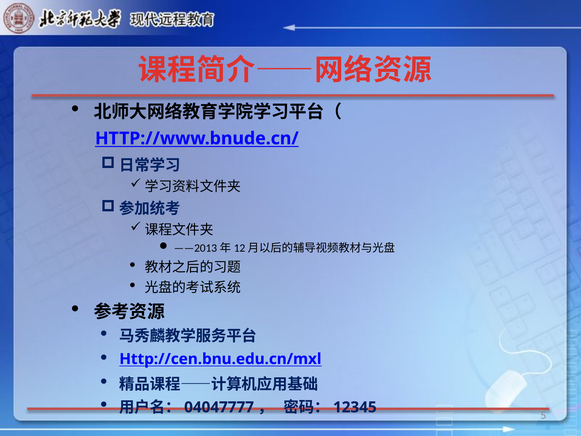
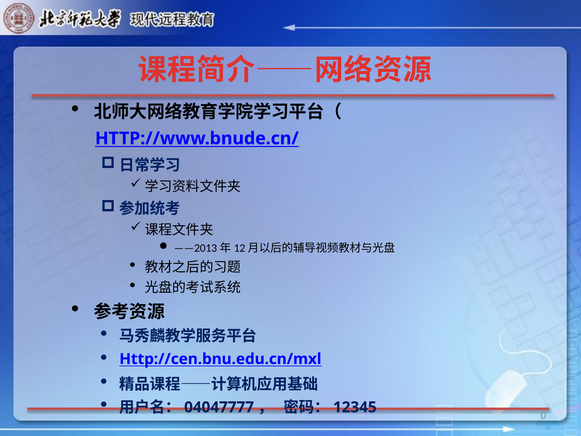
5: 5 -> 0
